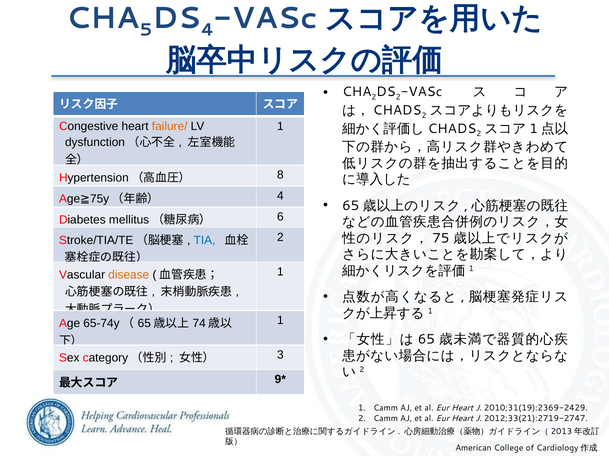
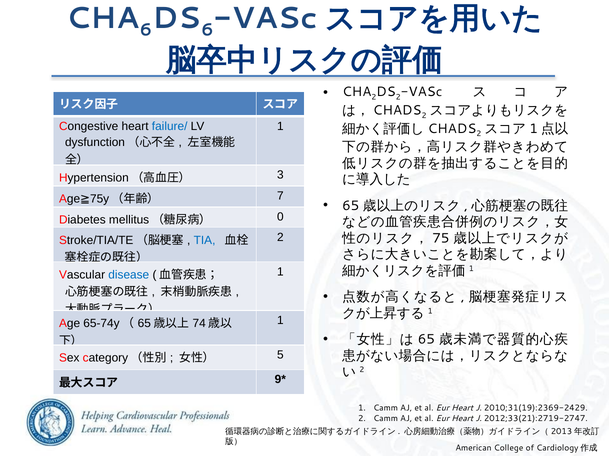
5 at (146, 30): 5 -> 6
4 at (207, 30): 4 -> 6
failure/ colour: orange -> blue
8: 8 -> 3
4 at (280, 196): 4 -> 7
6: 6 -> 0
disease colour: orange -> blue
3: 3 -> 5
